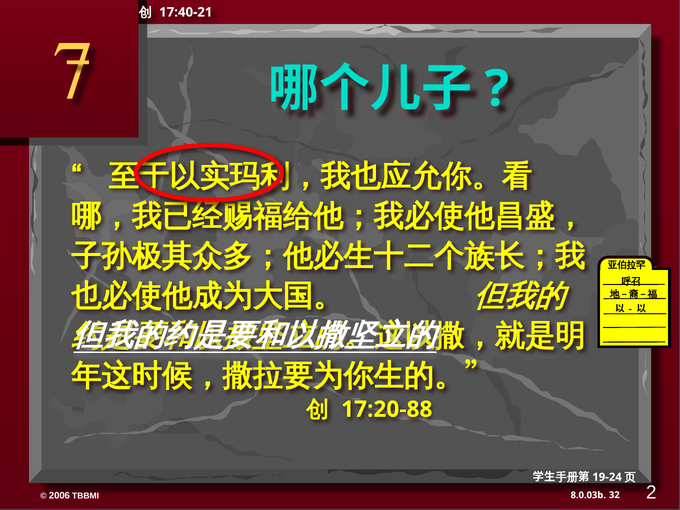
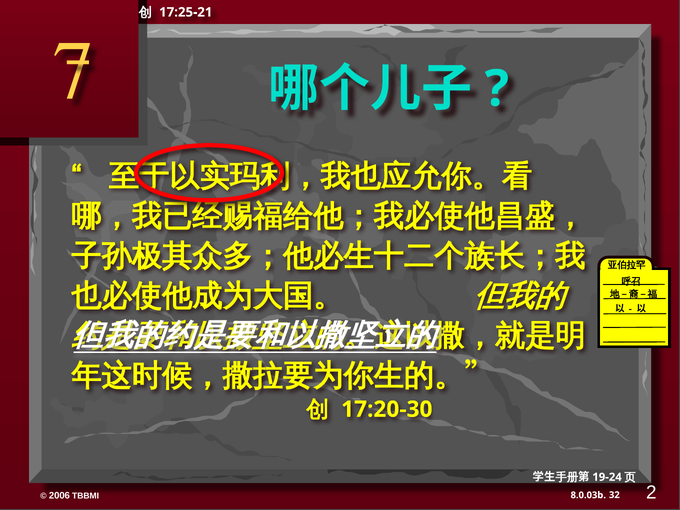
17:40-21: 17:40-21 -> 17:25-21
17:20-88: 17:20-88 -> 17:20-30
